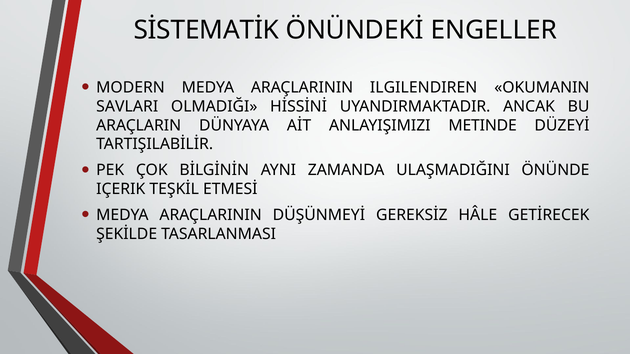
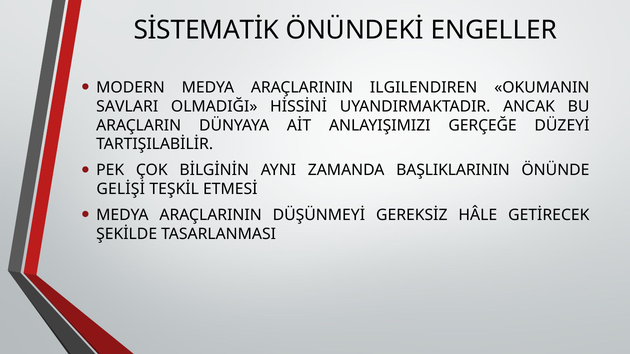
METINDE: METINDE -> GERÇEĞE
ULAŞMADIĞINI: ULAŞMADIĞINI -> BAŞLIKLARININ
IÇERIK: IÇERIK -> GELİŞİ
